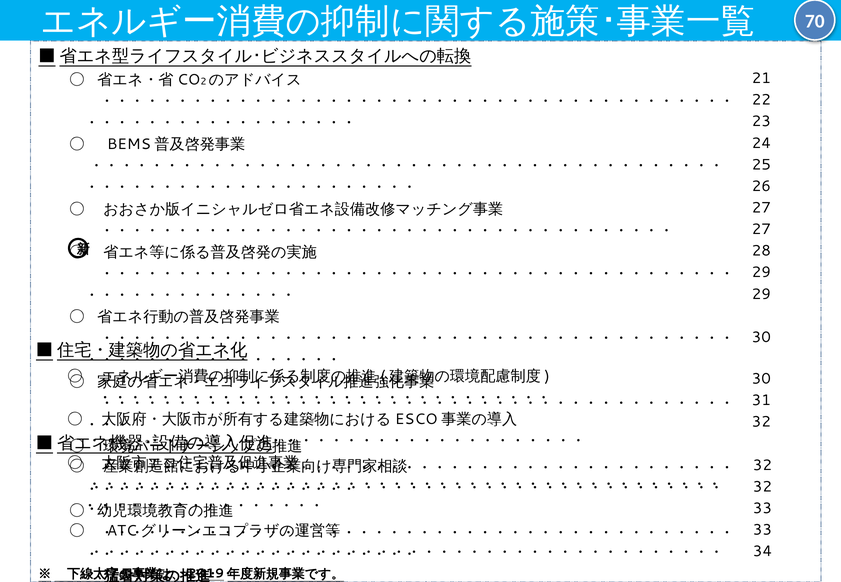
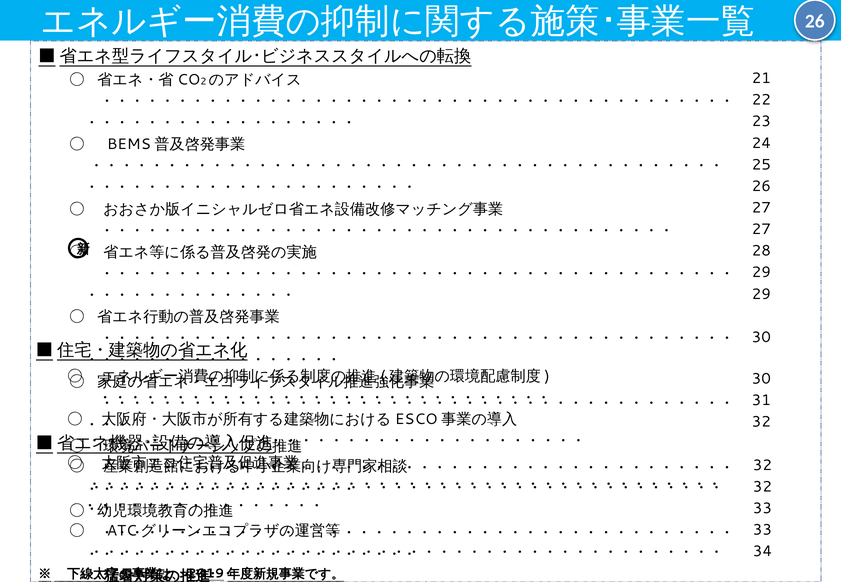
70 at (815, 21): 70 -> 26
